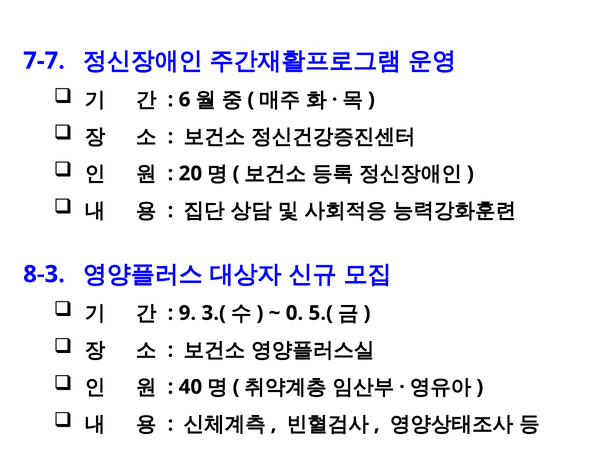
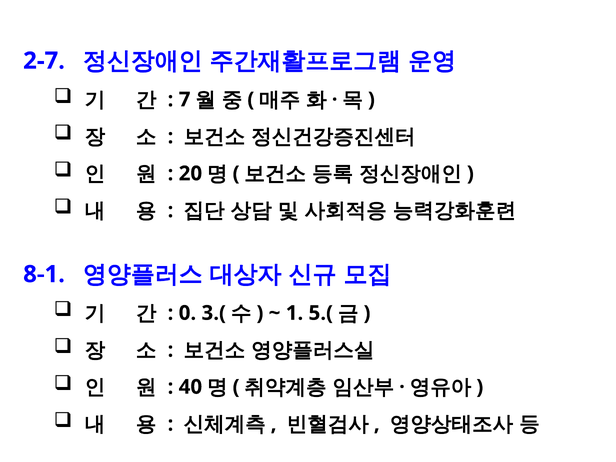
7-7: 7-7 -> 2-7
6: 6 -> 7
8-3: 8-3 -> 8-1
9: 9 -> 0
0: 0 -> 1
